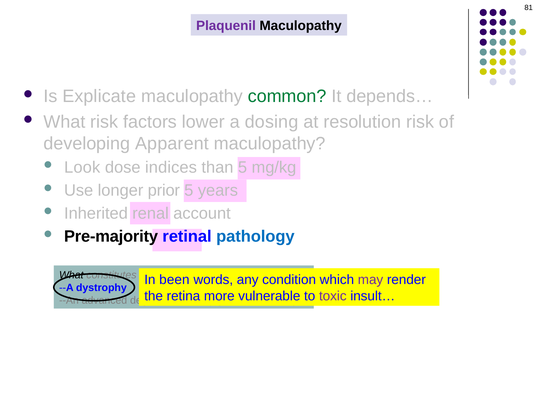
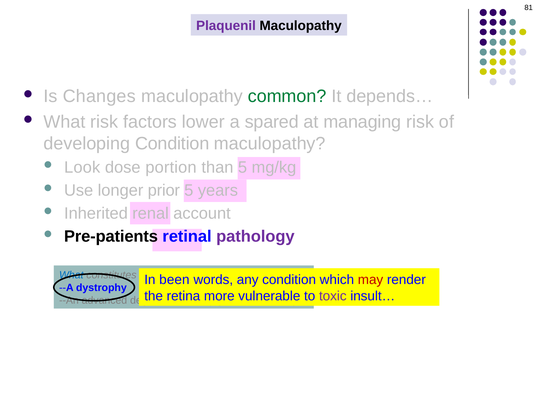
Explicate: Explicate -> Changes
dosing: dosing -> spared
resolution: resolution -> managing
developing Apparent: Apparent -> Condition
indices: indices -> portion
Pre-majority: Pre-majority -> Pre-patients
pathology at (255, 236) colour: blue -> purple
What at (71, 275) colour: black -> blue
may colour: purple -> red
